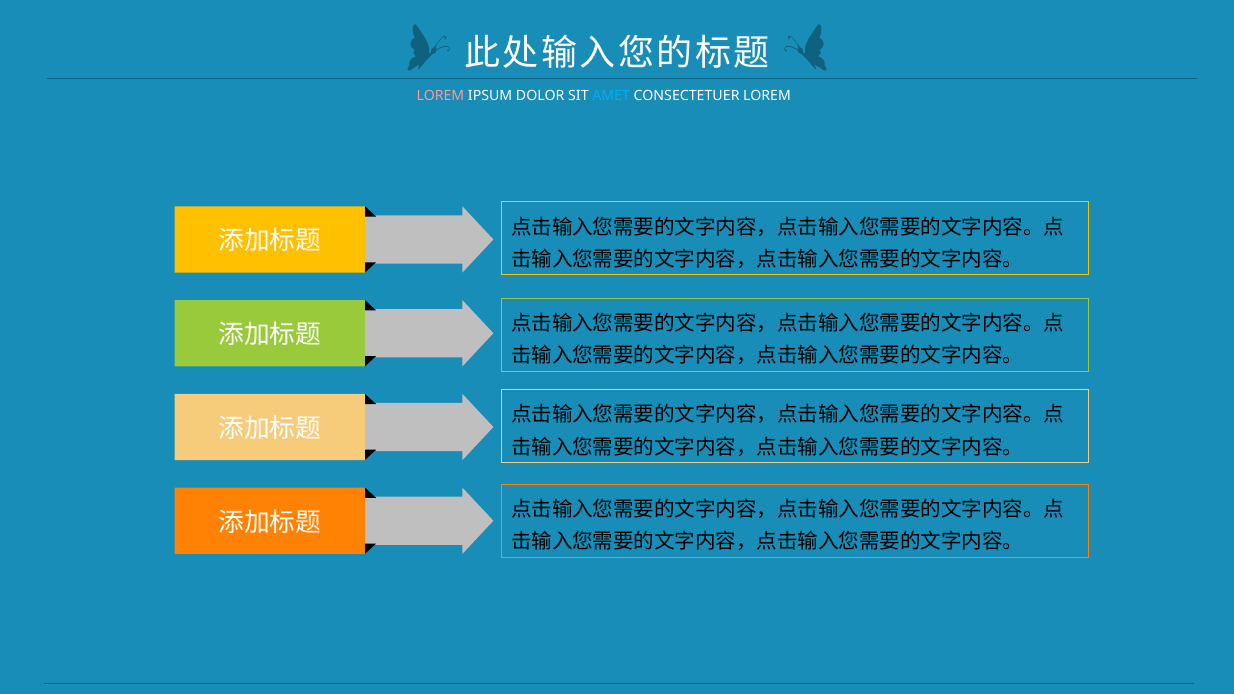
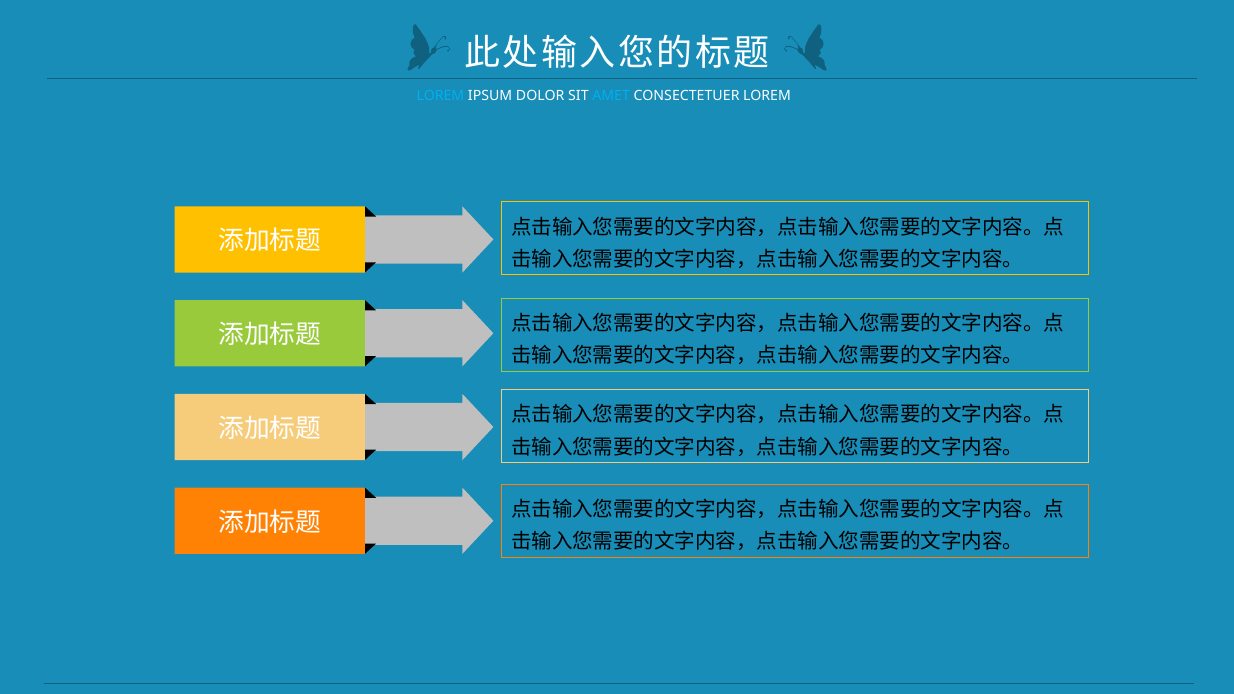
LOREM at (440, 96) colour: pink -> light blue
